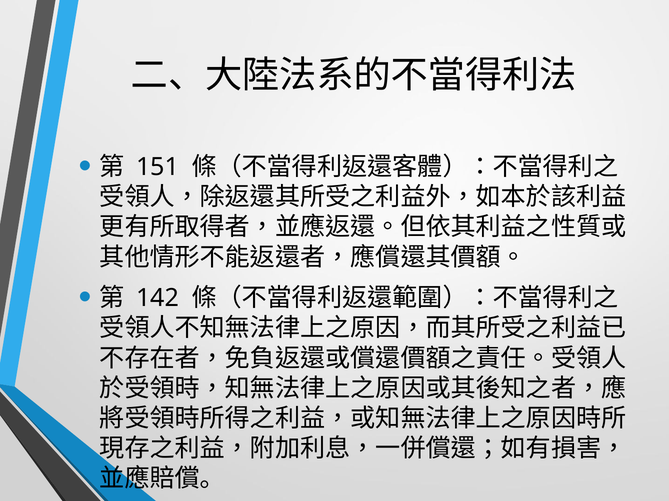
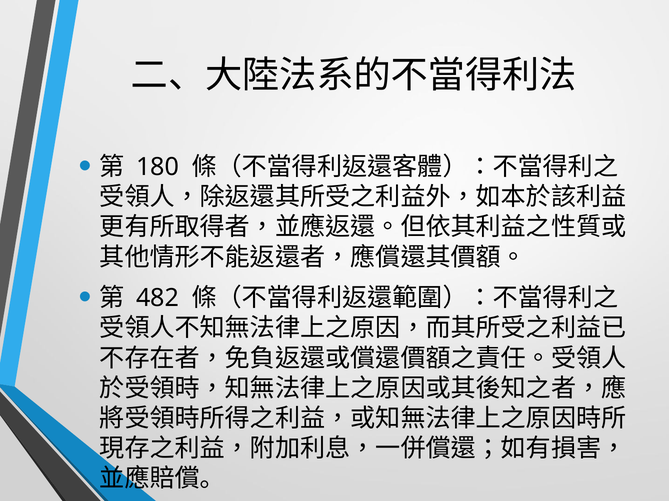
151: 151 -> 180
142: 142 -> 482
